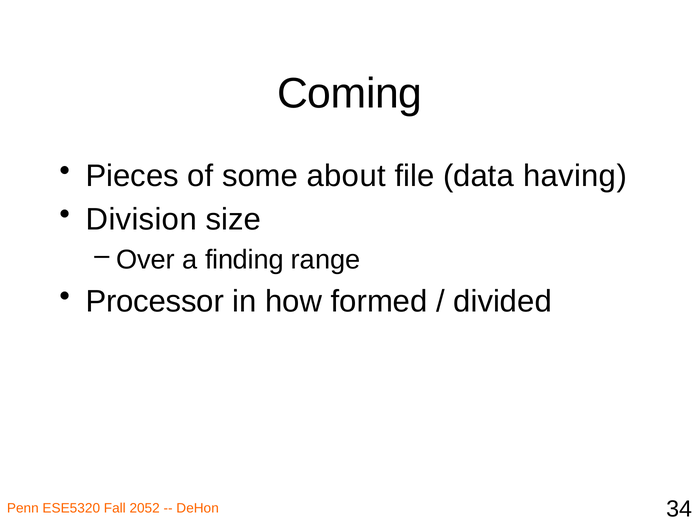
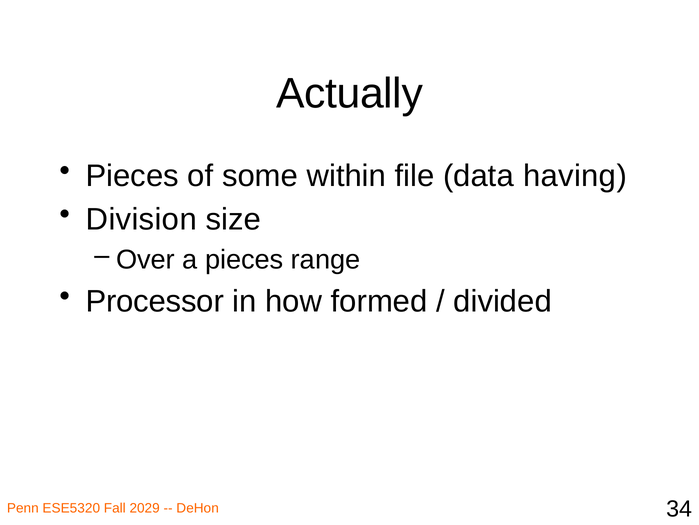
Coming: Coming -> Actually
about: about -> within
a finding: finding -> pieces
2052: 2052 -> 2029
